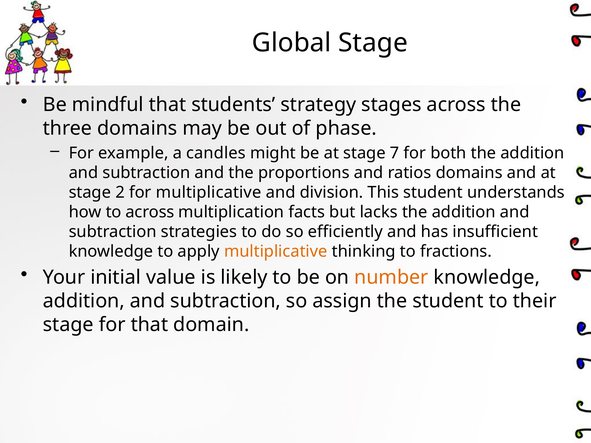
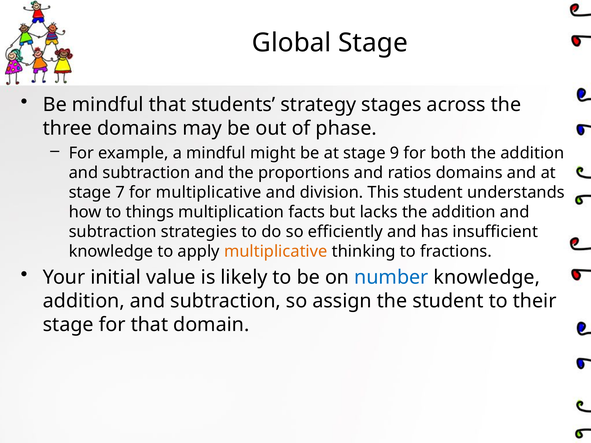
a candles: candles -> mindful
7: 7 -> 9
2: 2 -> 7
to across: across -> things
number colour: orange -> blue
